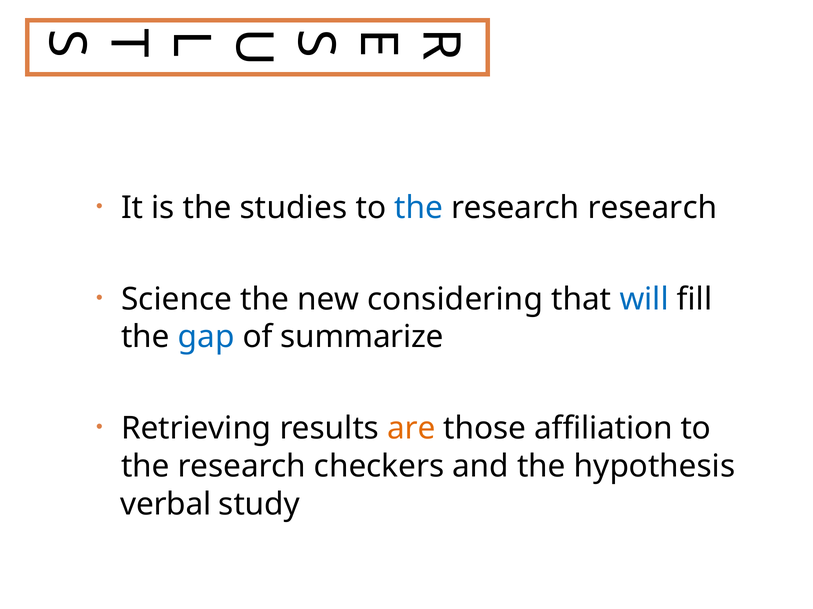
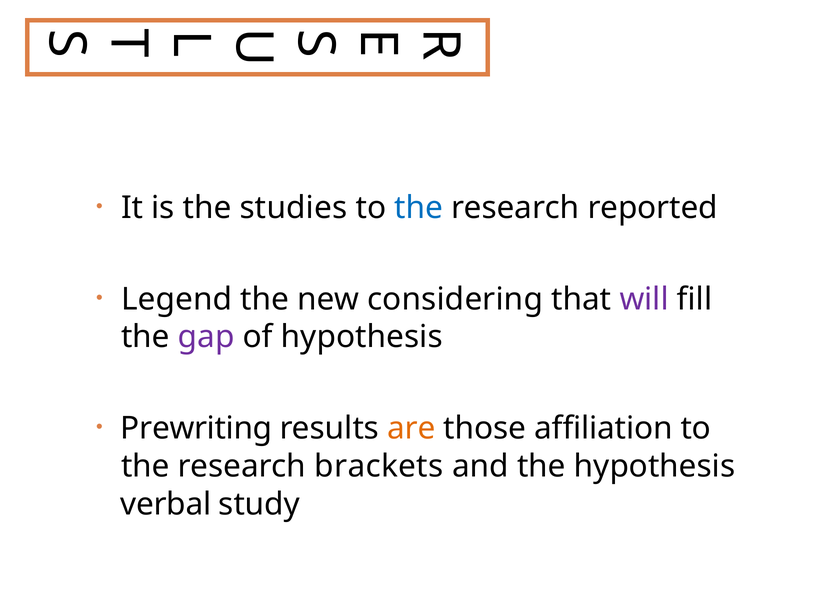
research research: research -> reported
Science: Science -> Legend
will colour: blue -> purple
gap colour: blue -> purple
of summarize: summarize -> hypothesis
Retrieving: Retrieving -> Prewriting
checkers: checkers -> brackets
